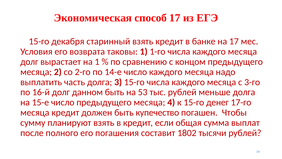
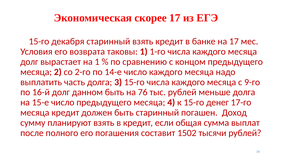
способ: способ -> скорее
3-го: 3-го -> 9-го
53: 53 -> 76
быть купечество: купечество -> старинный
Чтобы: Чтобы -> Доход
1802: 1802 -> 1502
